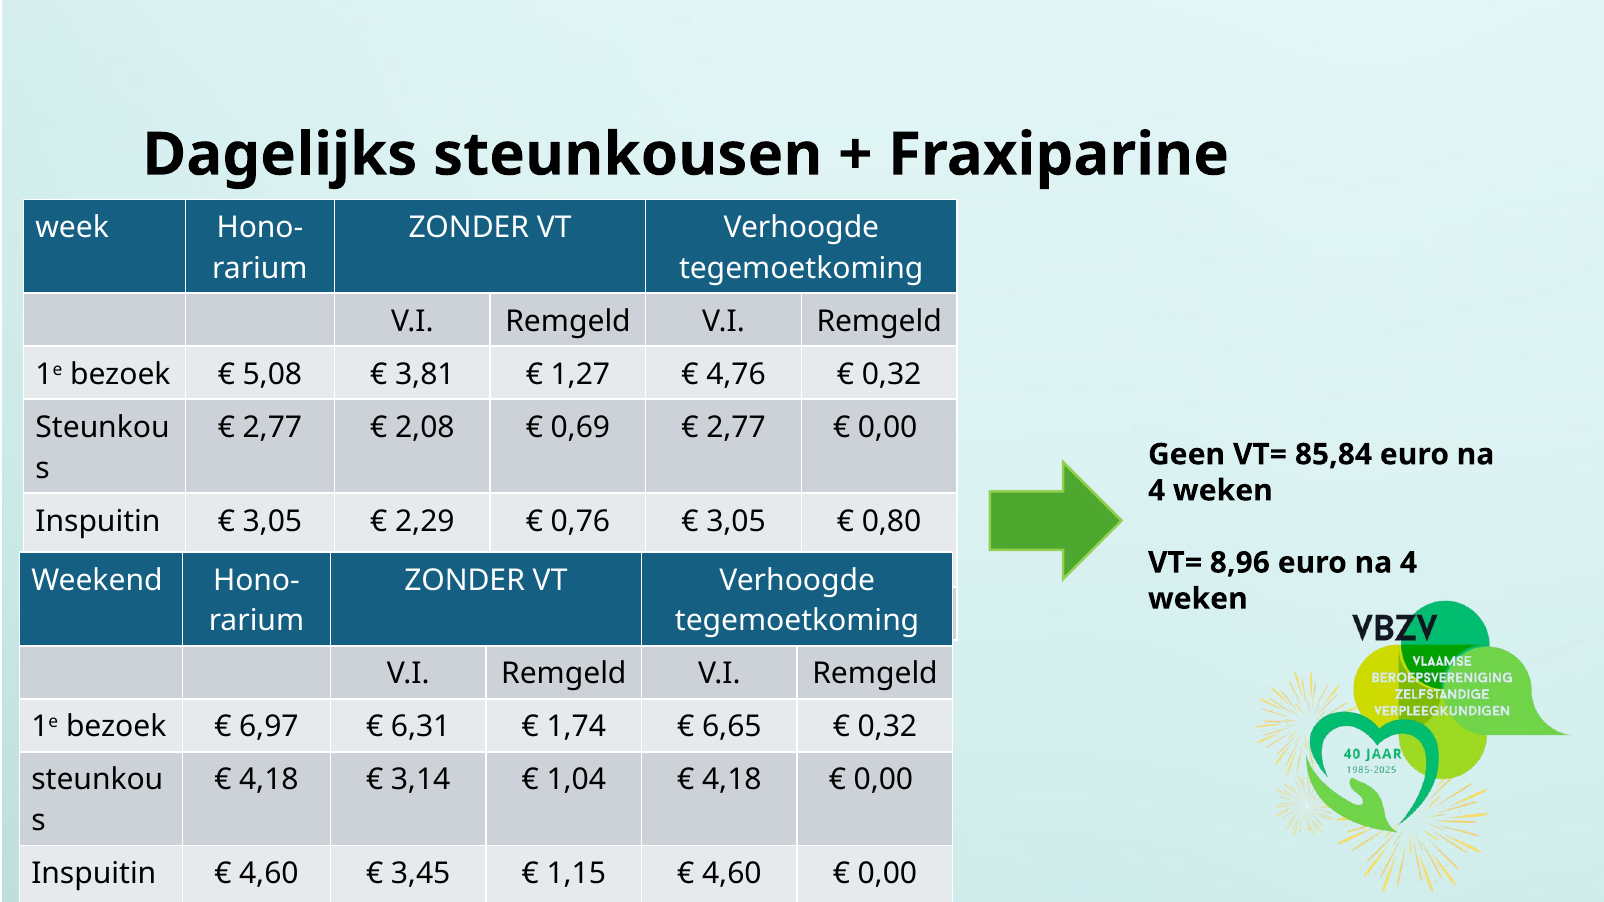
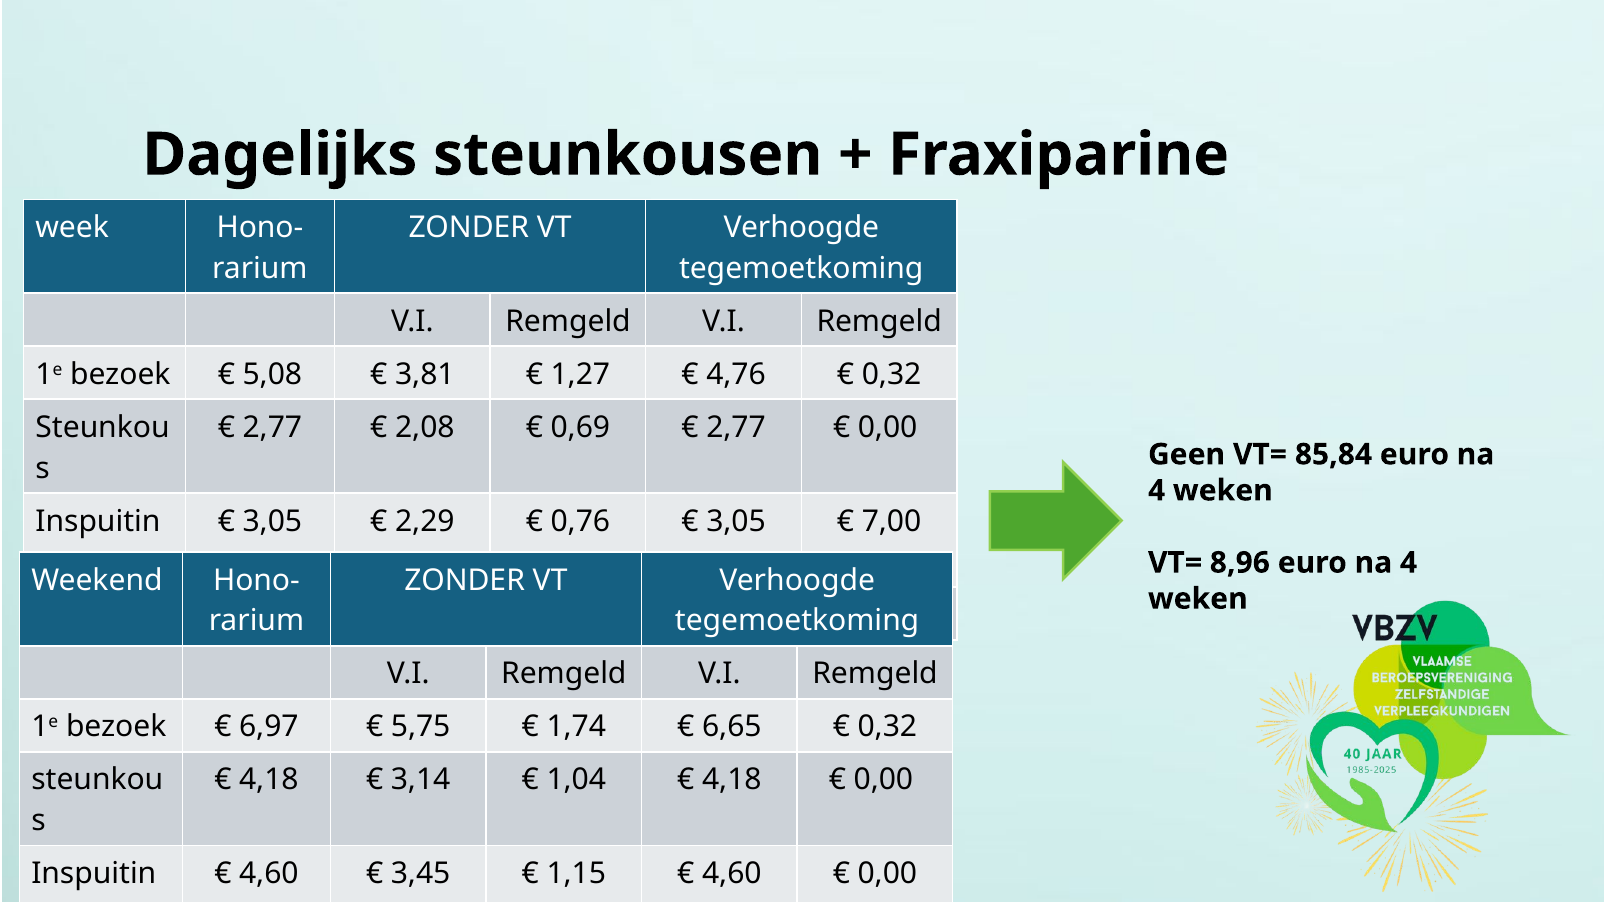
0,80: 0,80 -> 7,00
6,31: 6,31 -> 5,75
